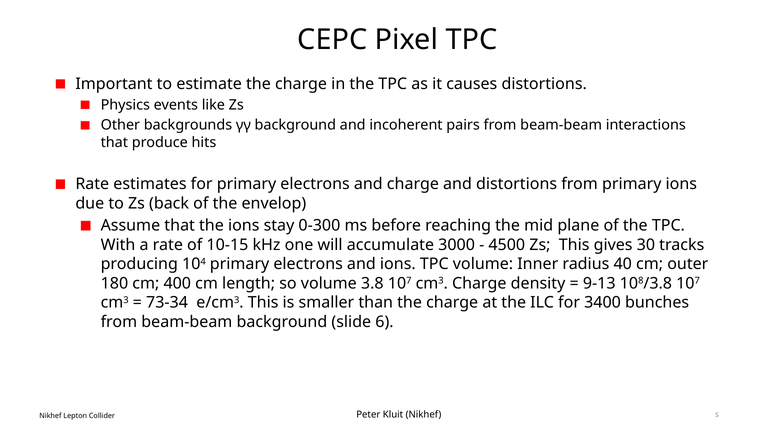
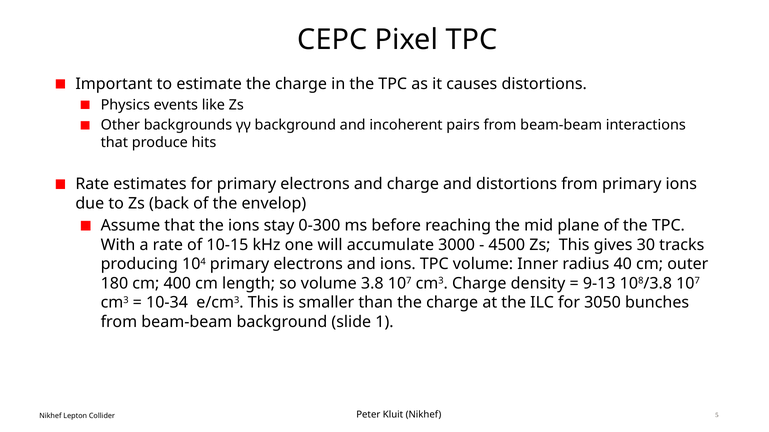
73-34: 73-34 -> 10-34
3400: 3400 -> 3050
6: 6 -> 1
